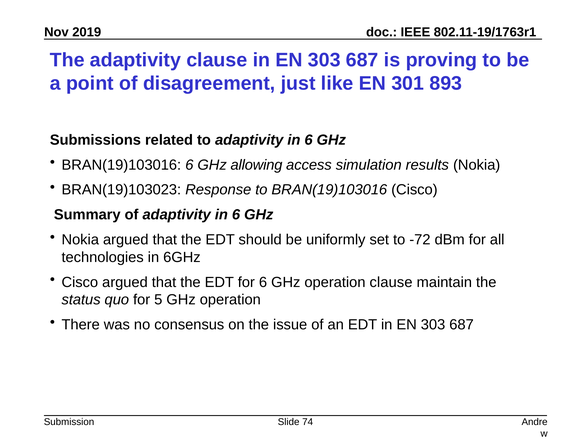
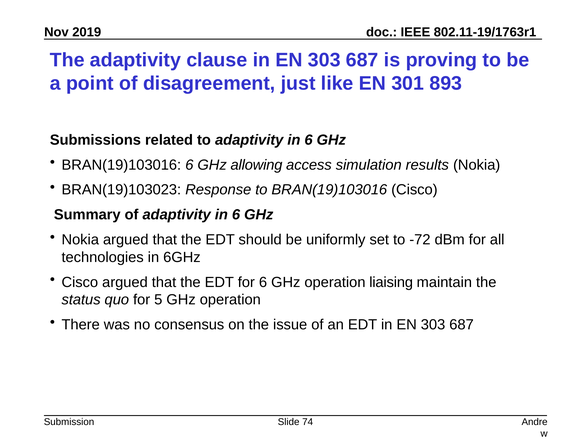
operation clause: clause -> liaising
